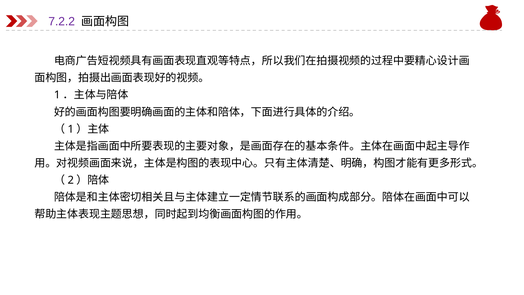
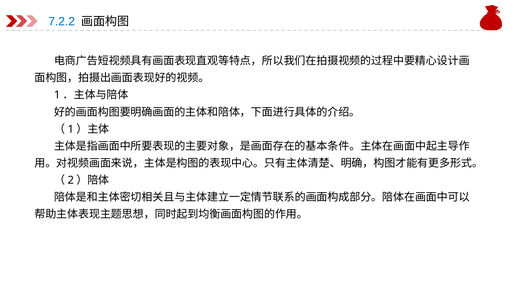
7.2.2 colour: purple -> blue
